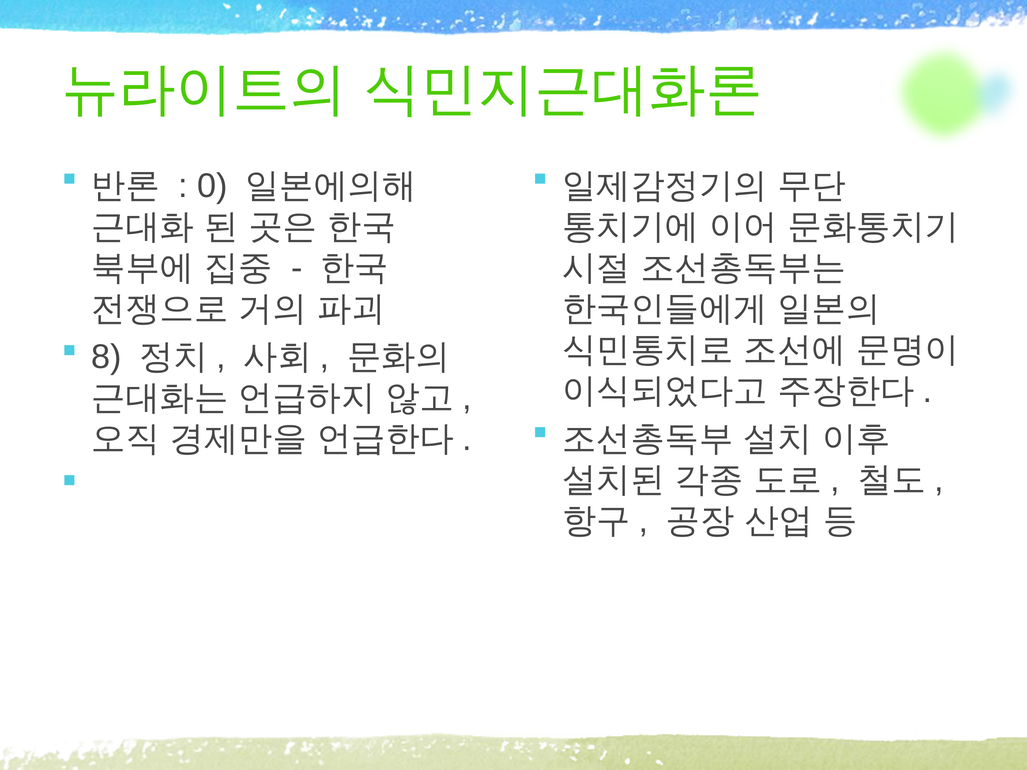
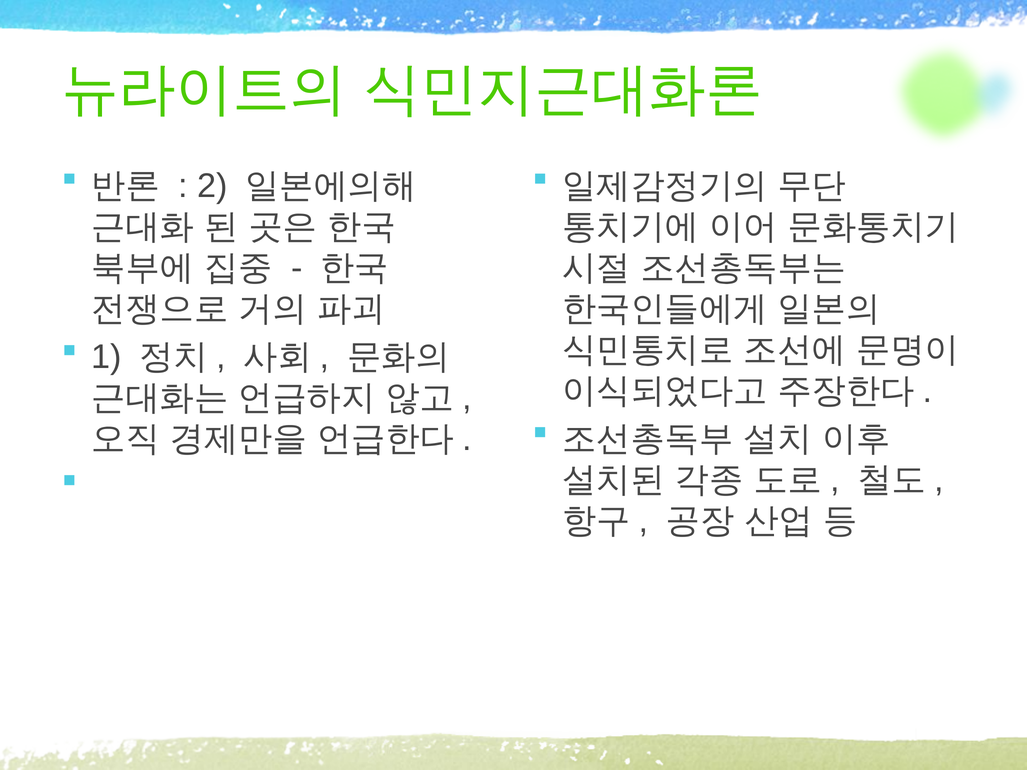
0: 0 -> 2
8: 8 -> 1
